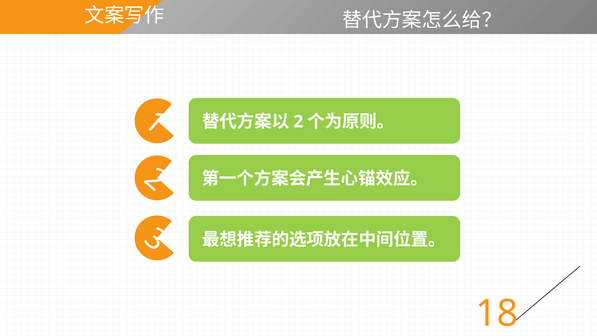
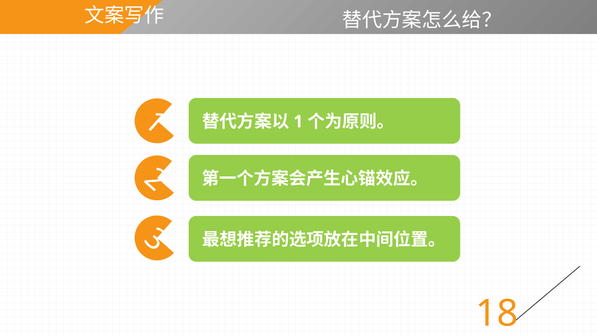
2 at (298, 122): 2 -> 1
